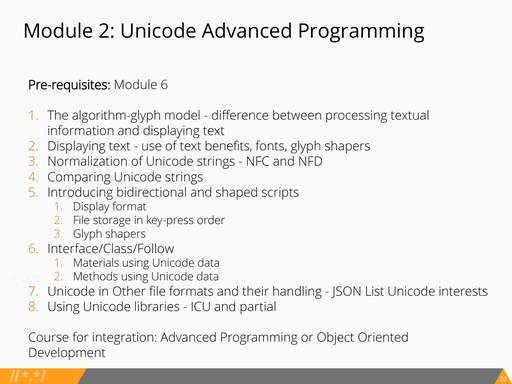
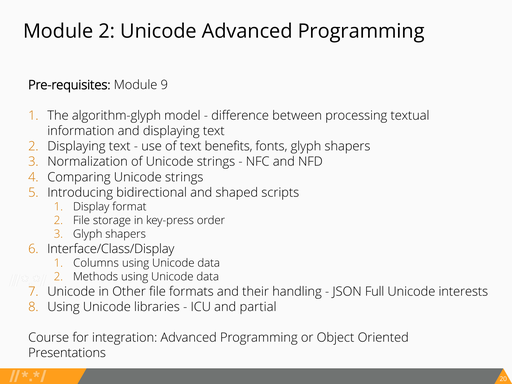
Module 6: 6 -> 9
Interface/Class/Follow: Interface/Class/Follow -> Interface/Class/Display
Materials: Materials -> Columns
List: List -> Full
Development: Development -> Presentations
